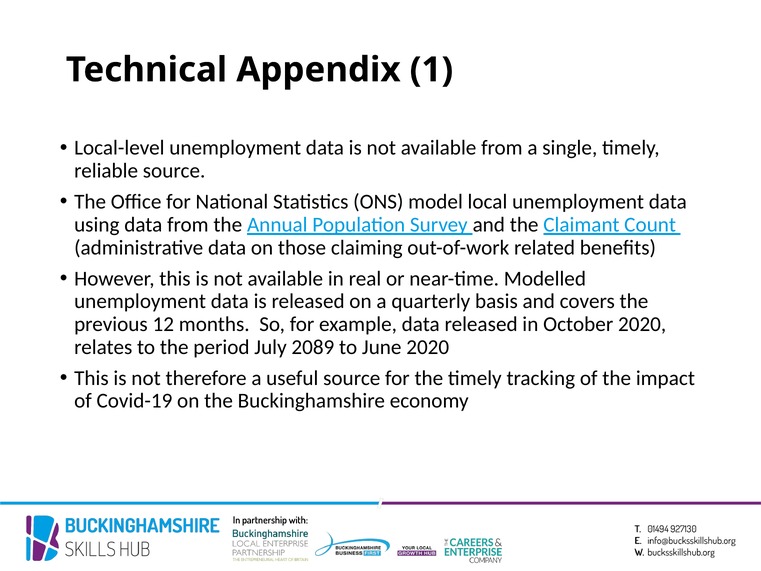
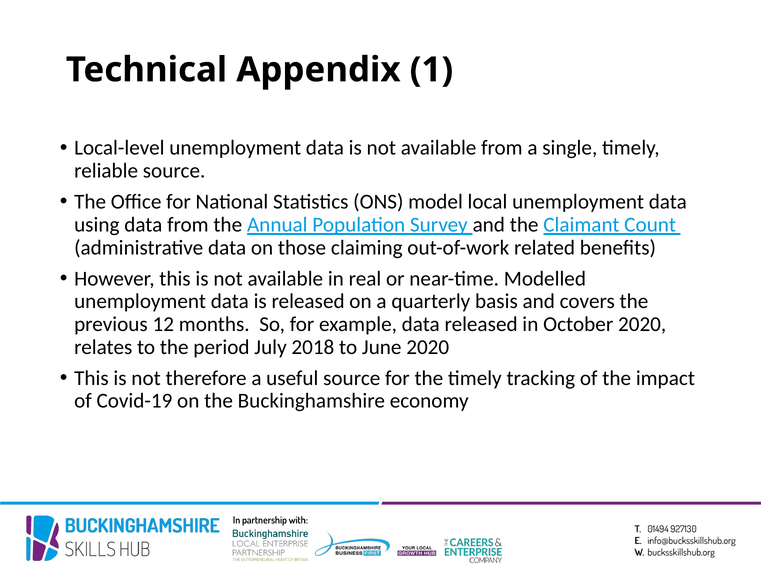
2089: 2089 -> 2018
